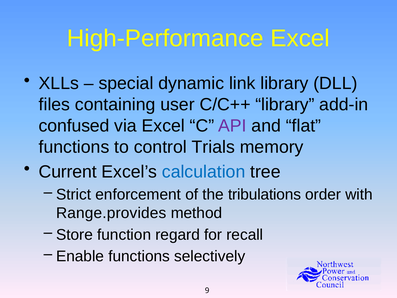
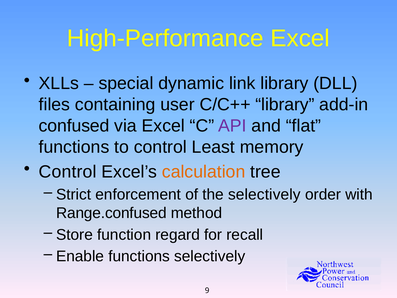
Trials: Trials -> Least
Current at (68, 172): Current -> Control
calculation colour: blue -> orange
the tribulations: tribulations -> selectively
Range.provides: Range.provides -> Range.confused
